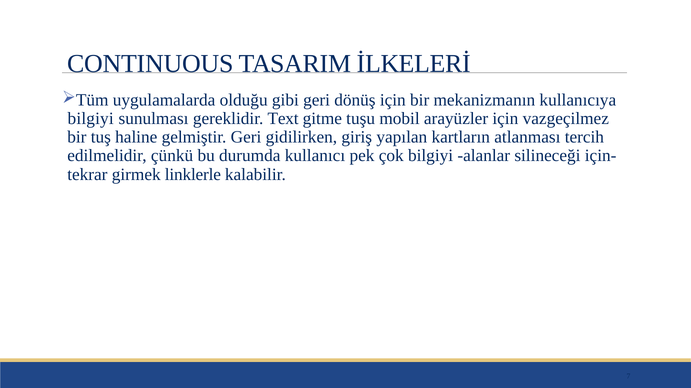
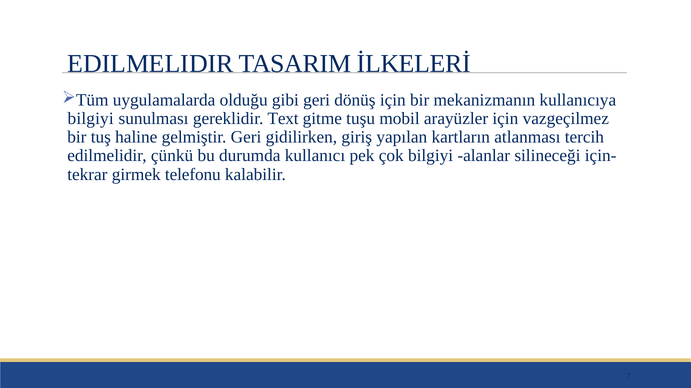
CONTINUOUS at (151, 64): CONTINUOUS -> EDILMELIDIR
linklerle: linklerle -> telefonu
